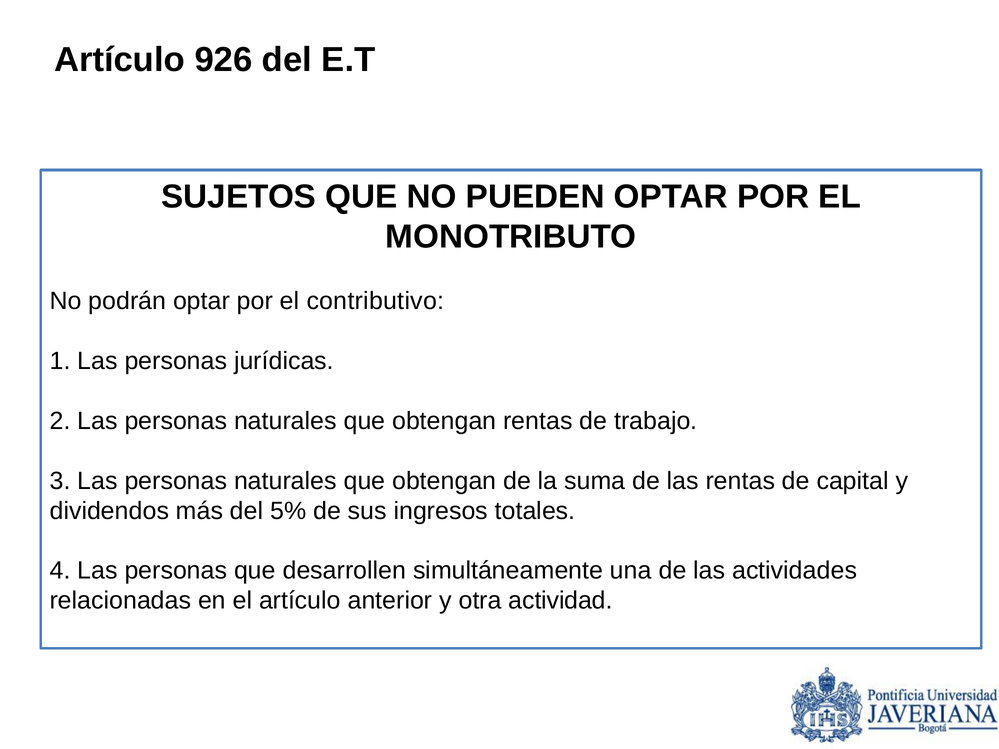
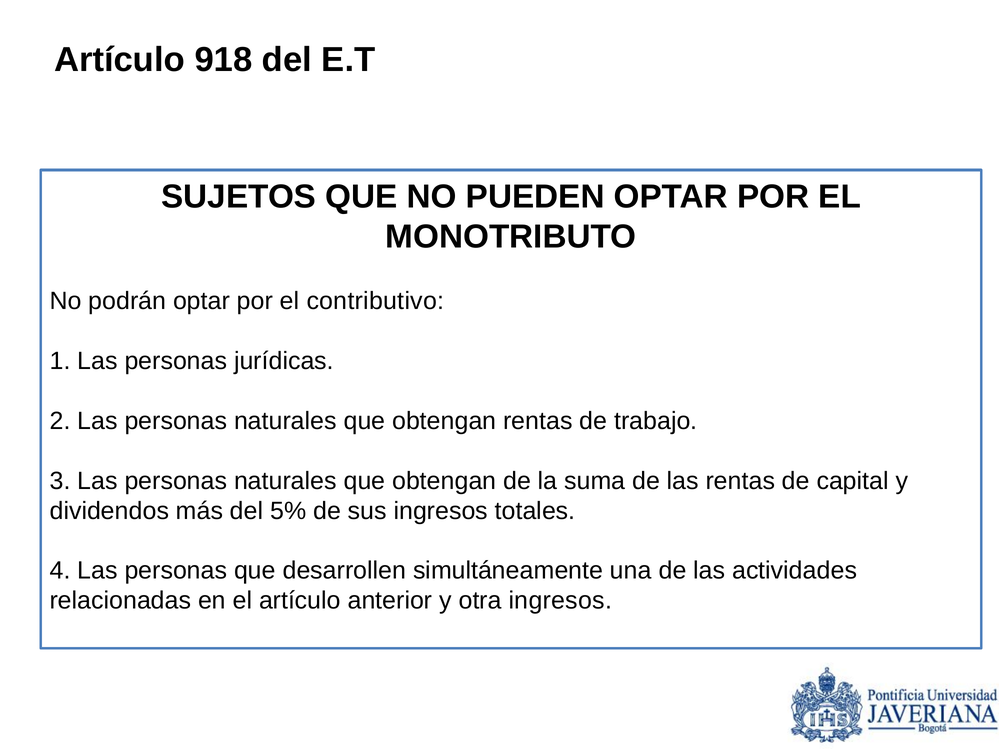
926: 926 -> 918
otra actividad: actividad -> ingresos
